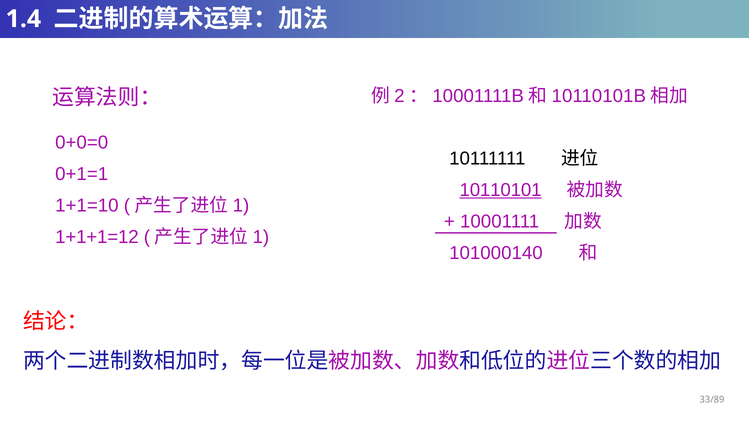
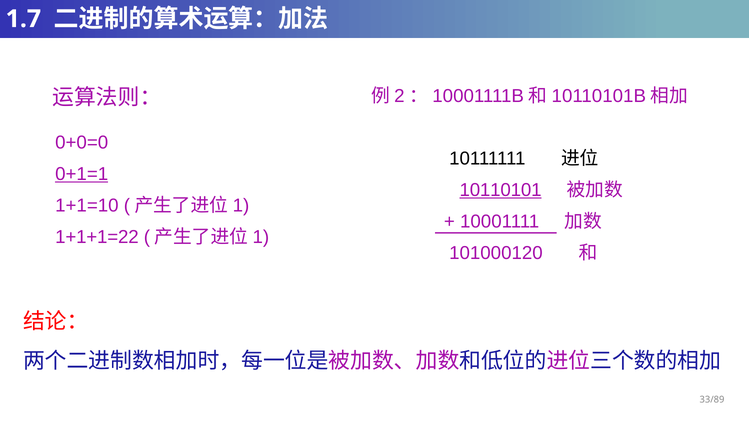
1.4: 1.4 -> 1.7
0+1=1 underline: none -> present
1+1+1=12: 1+1+1=12 -> 1+1+1=22
101000140: 101000140 -> 101000120
